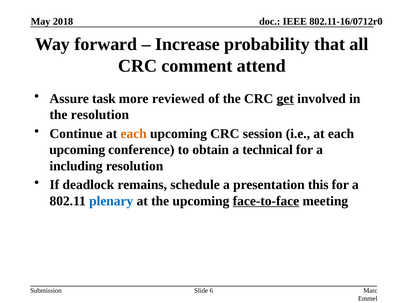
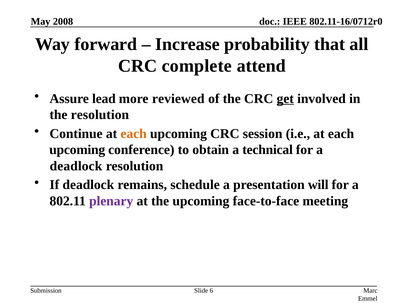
2018: 2018 -> 2008
comment: comment -> complete
task: task -> lead
including at (76, 166): including -> deadlock
this: this -> will
plenary colour: blue -> purple
face-to-face underline: present -> none
